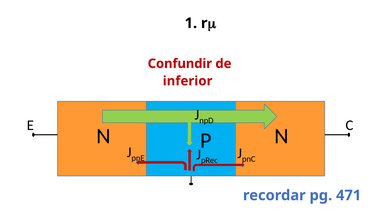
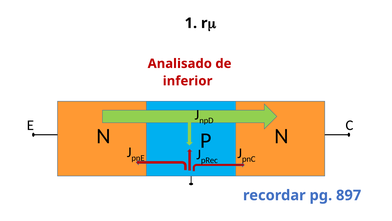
Confundir: Confundir -> Analisado
471: 471 -> 897
